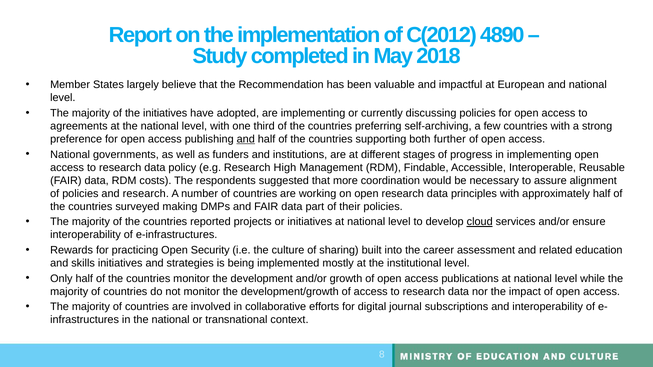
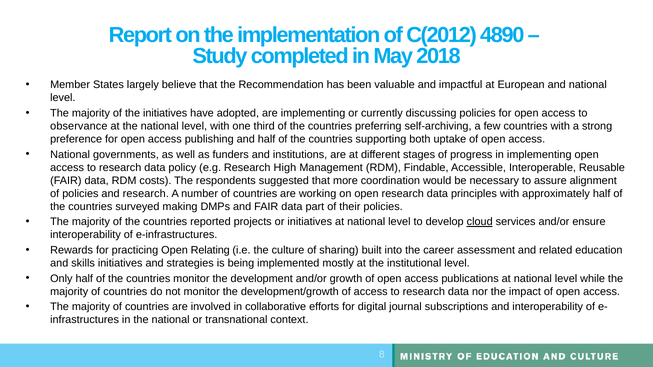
agreements: agreements -> observance
and at (246, 139) underline: present -> none
further: further -> uptake
Security: Security -> Relating
